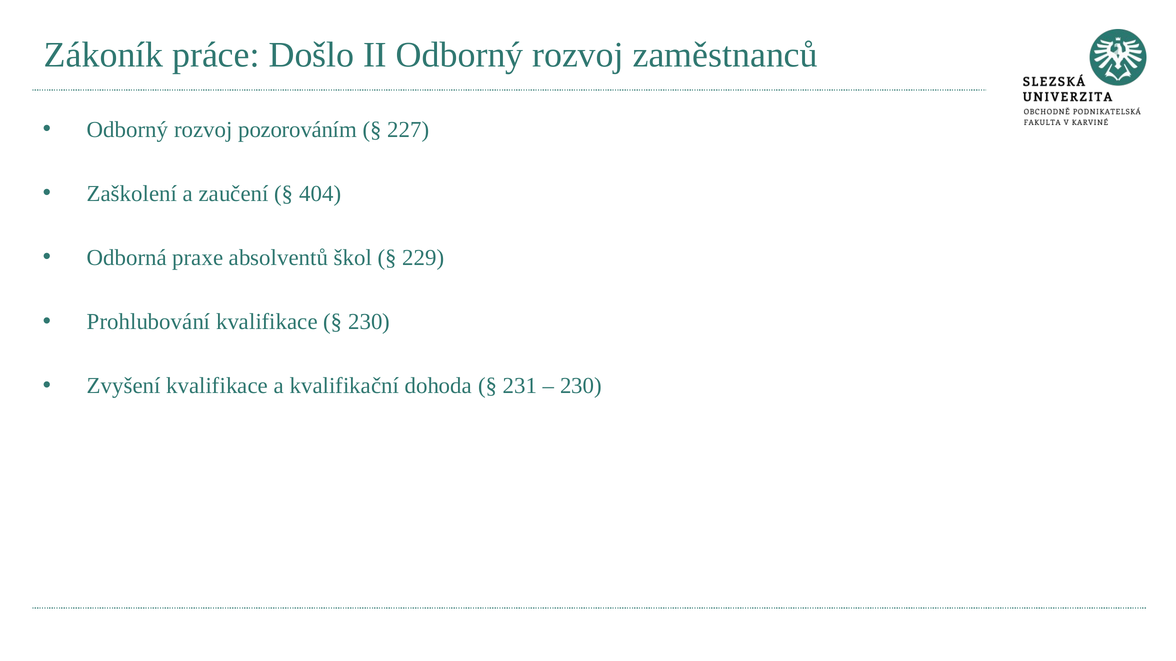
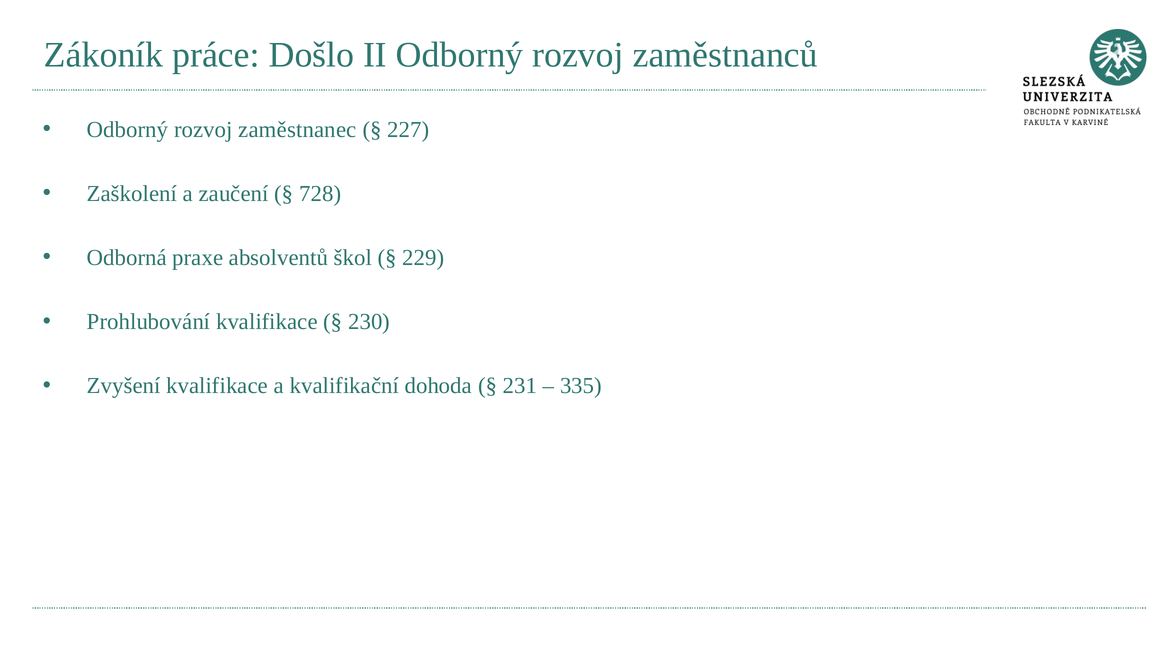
pozorováním: pozorováním -> zaměstnanec
404: 404 -> 728
230 at (581, 386): 230 -> 335
